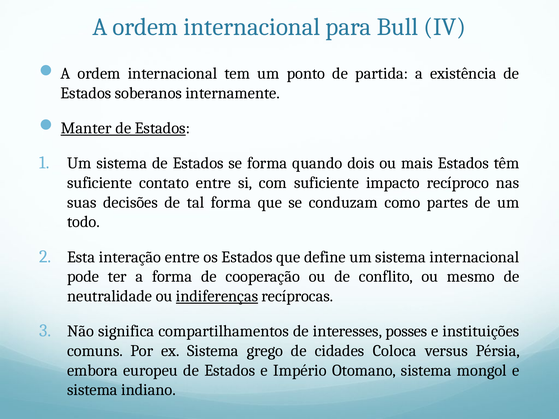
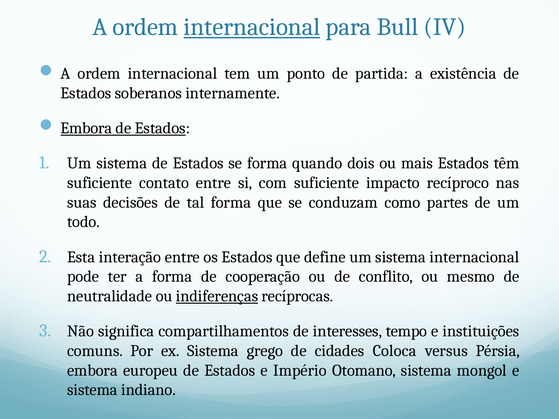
internacional at (252, 27) underline: none -> present
Manter at (86, 128): Manter -> Embora
posses: posses -> tempo
